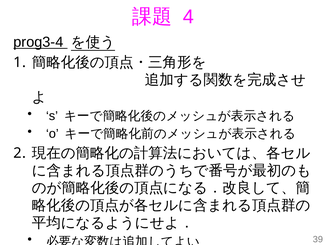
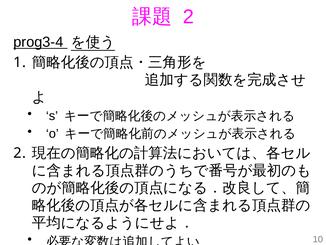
4 at (188, 17): 4 -> 2
39: 39 -> 10
